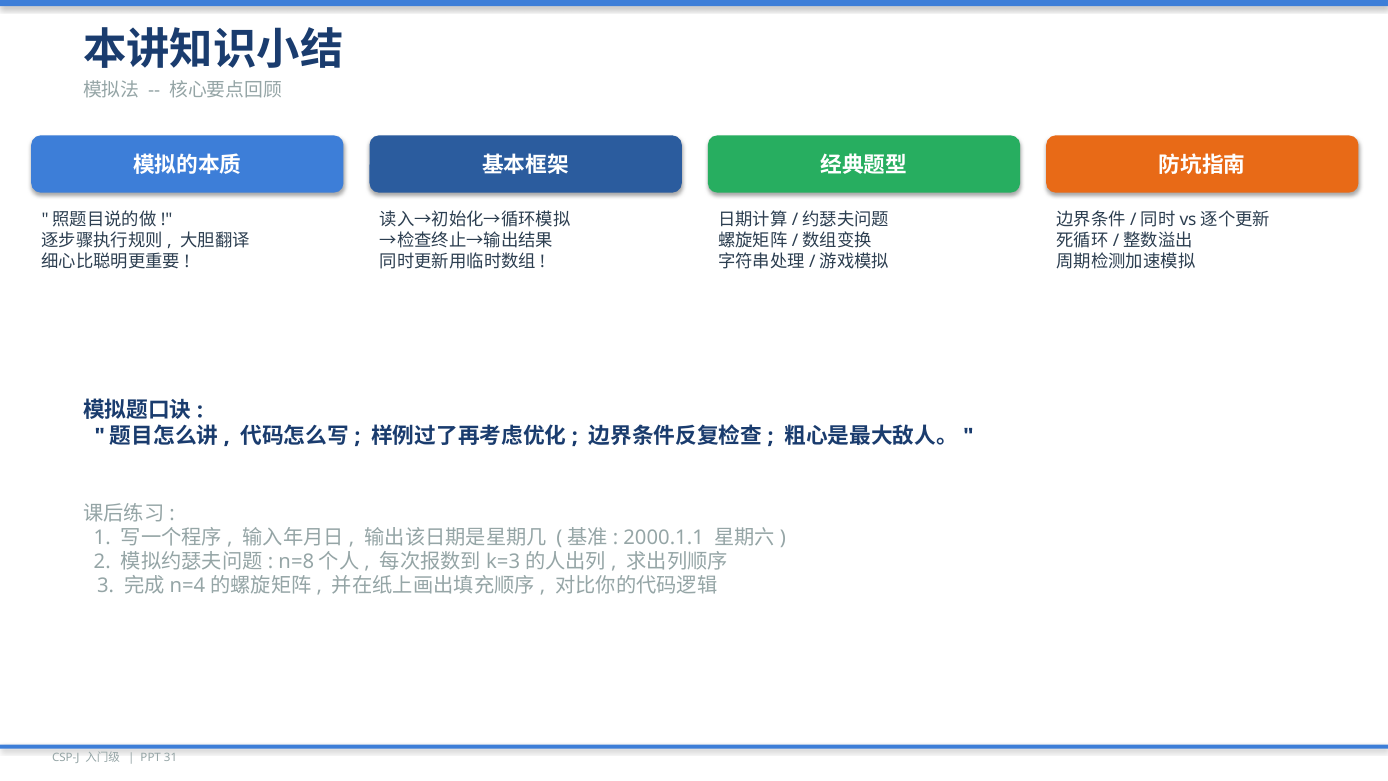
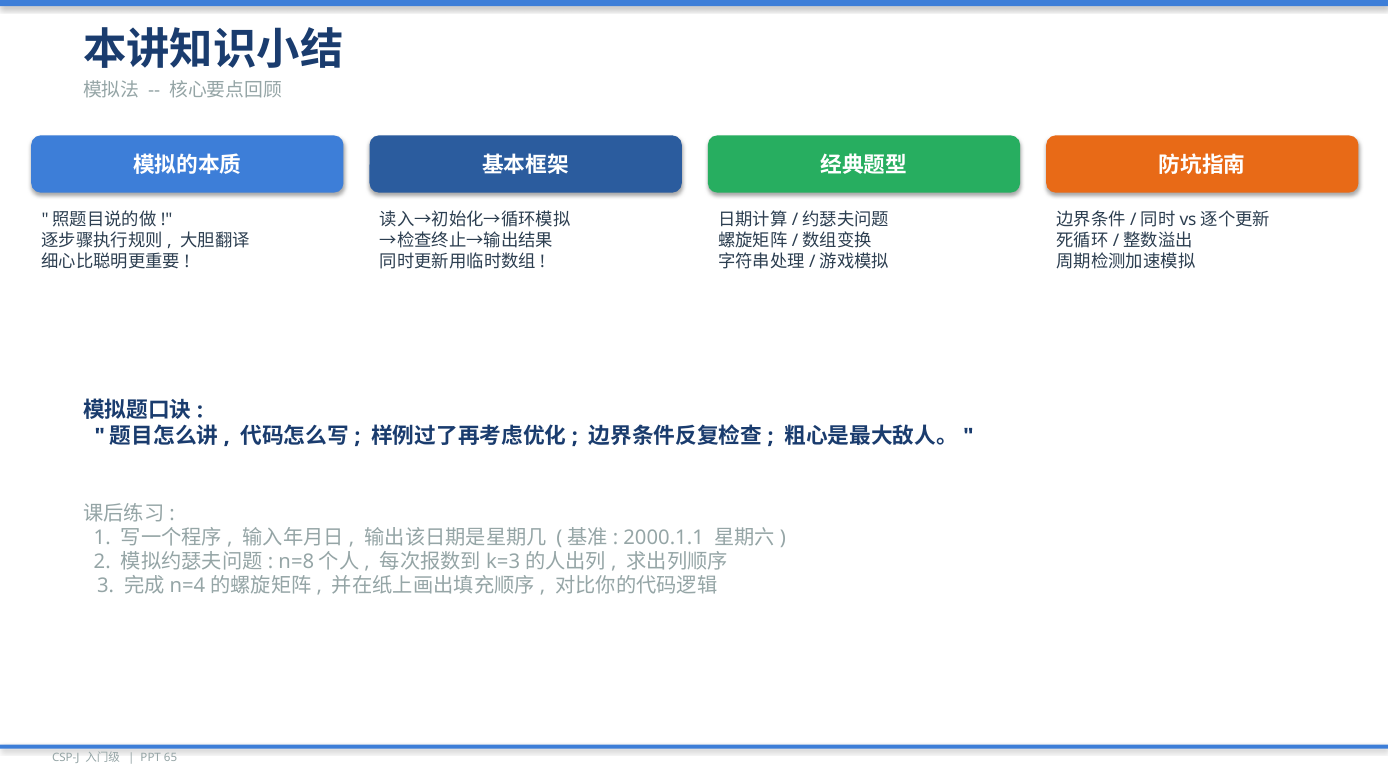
31: 31 -> 65
